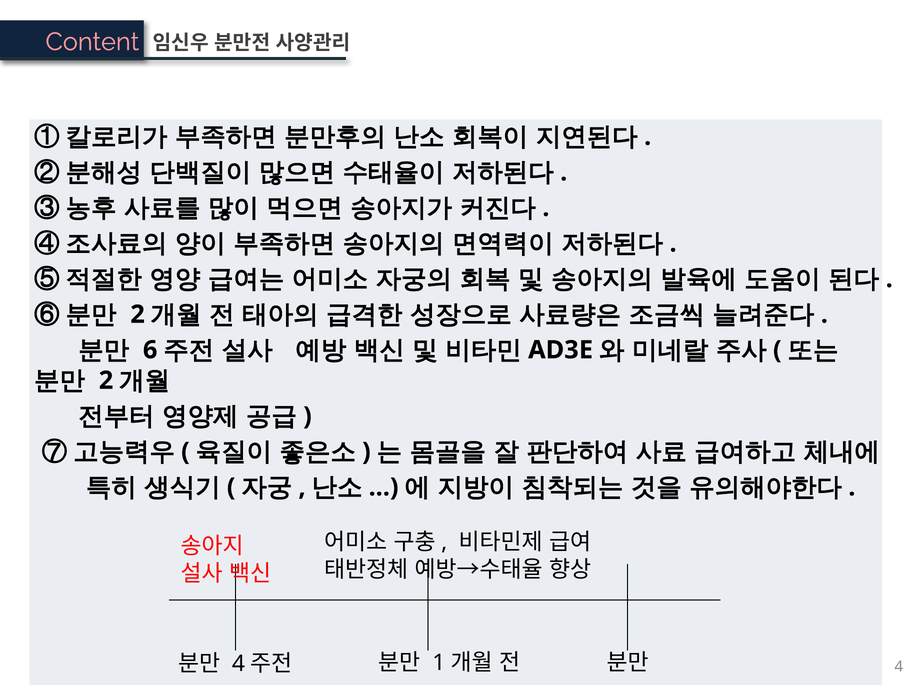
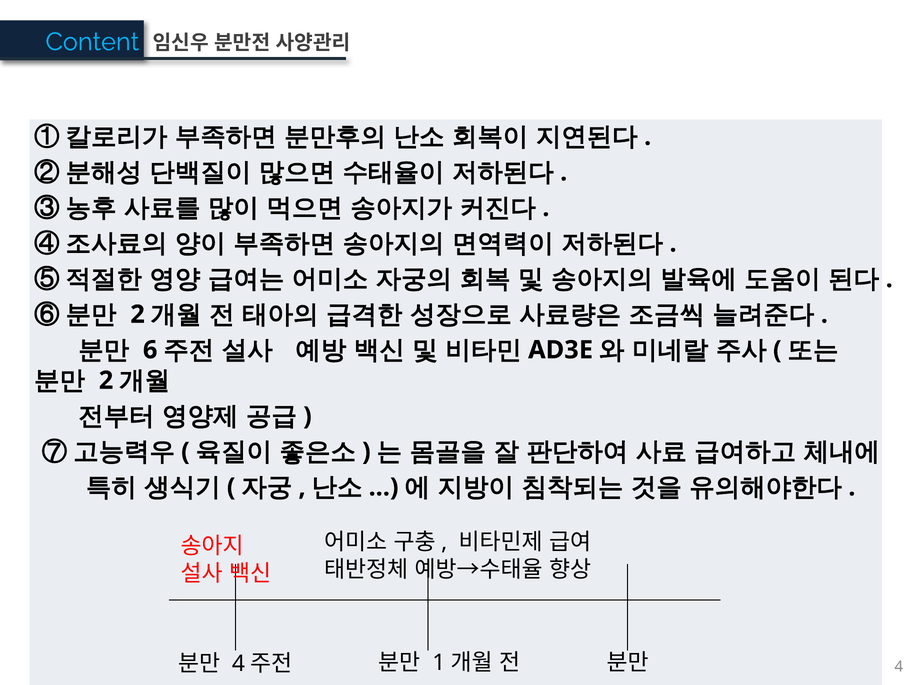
Content colour: pink -> light blue
